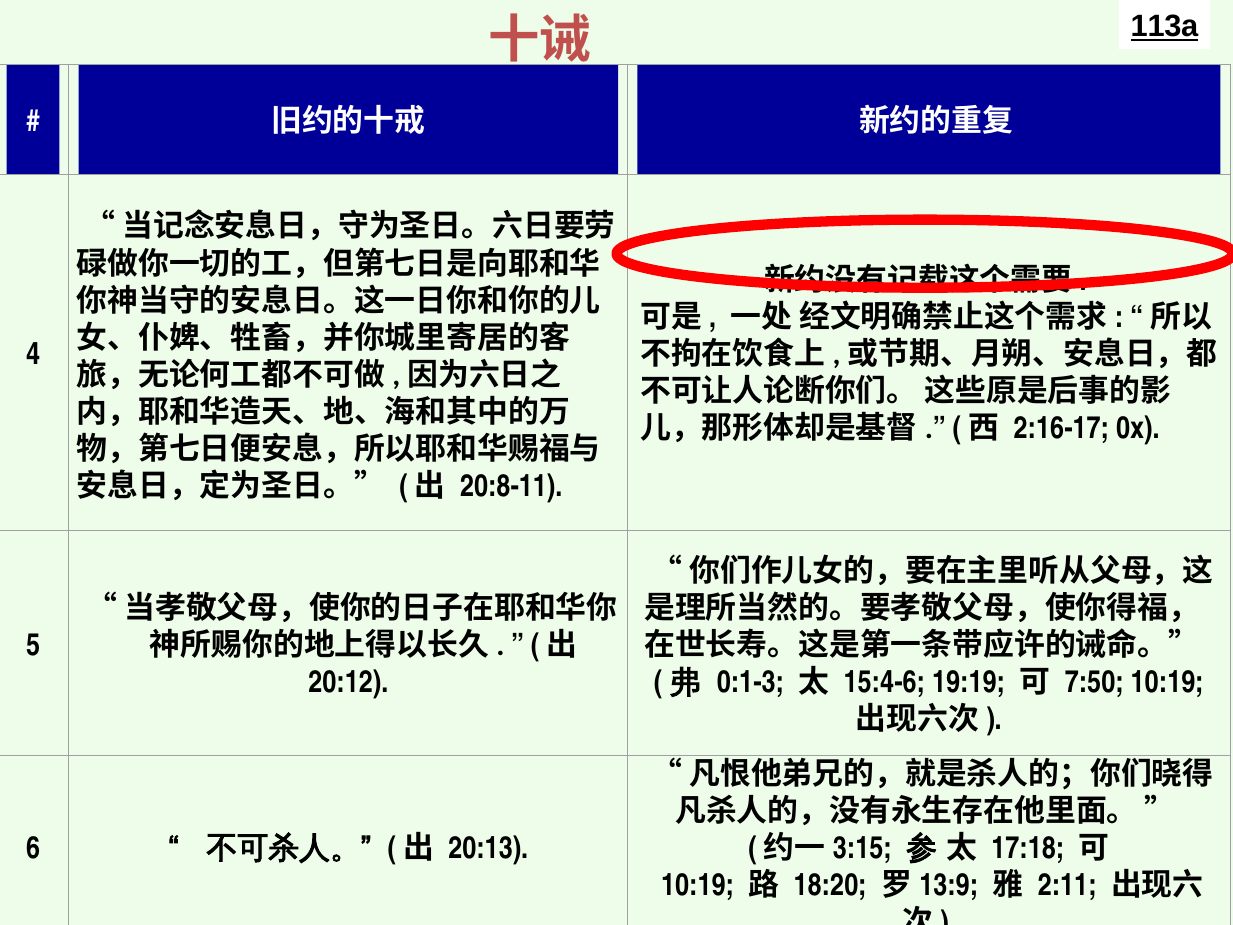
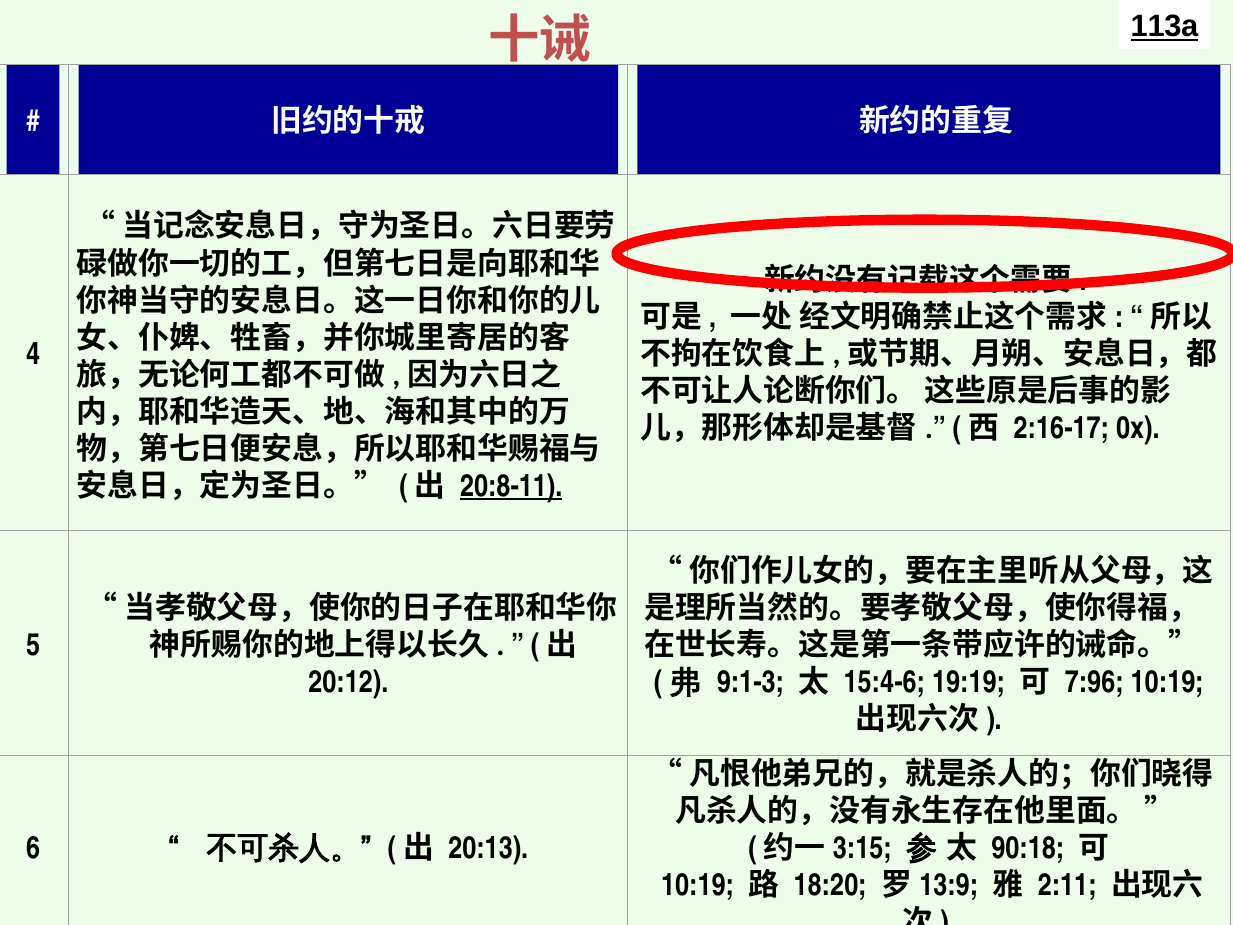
20:8-11 underline: none -> present
0:1-3: 0:1-3 -> 9:1-3
7:50: 7:50 -> 7:96
17:18: 17:18 -> 90:18
